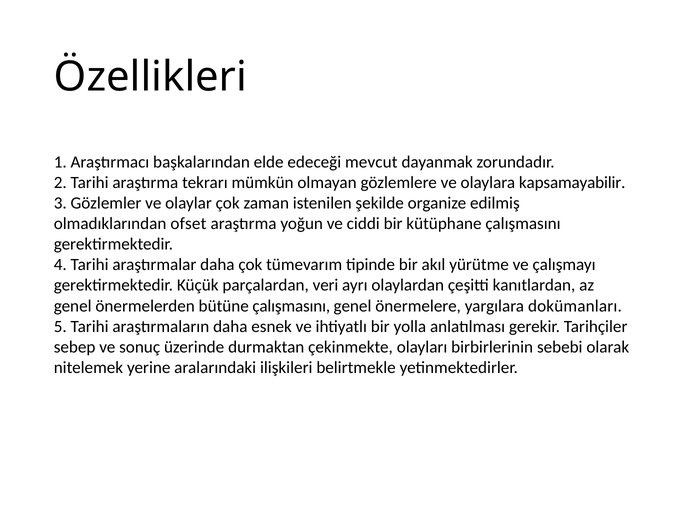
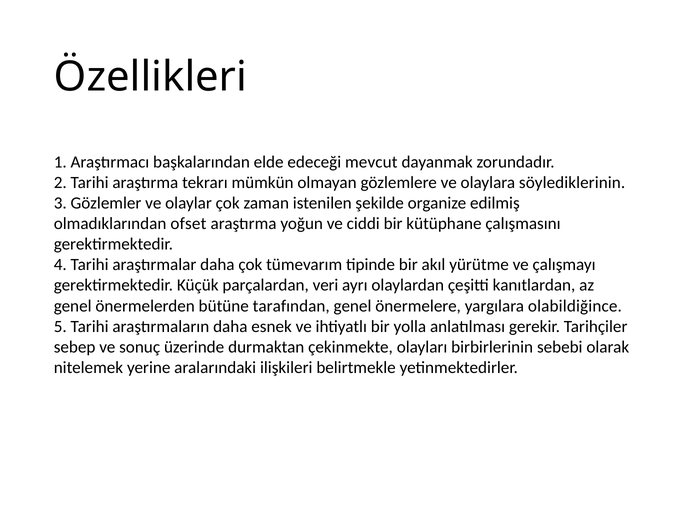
kapsamayabilir: kapsamayabilir -> söylediklerinin
bütüne çalışmasını: çalışmasını -> tarafından
dokümanları: dokümanları -> olabildiğince
